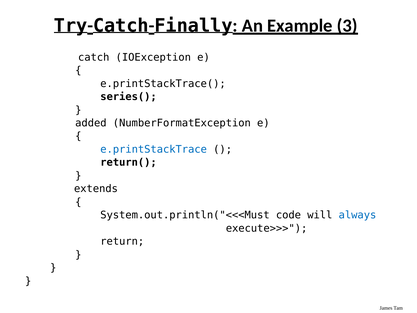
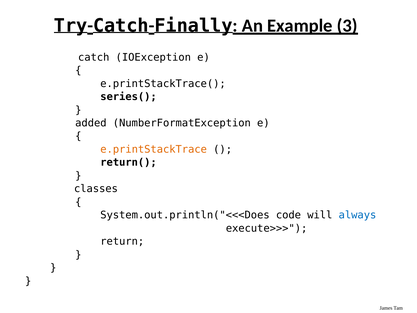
e.printStackTrace colour: blue -> orange
extends: extends -> classes
System.out.println("<<<Must: System.out.println("<<<Must -> System.out.println("<<<Does
